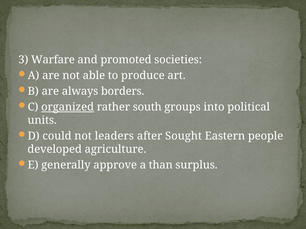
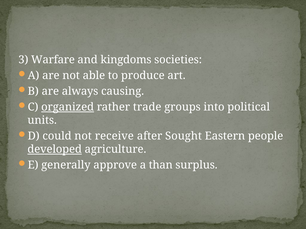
promoted: promoted -> kingdoms
borders: borders -> causing
south: south -> trade
leaders: leaders -> receive
developed underline: none -> present
